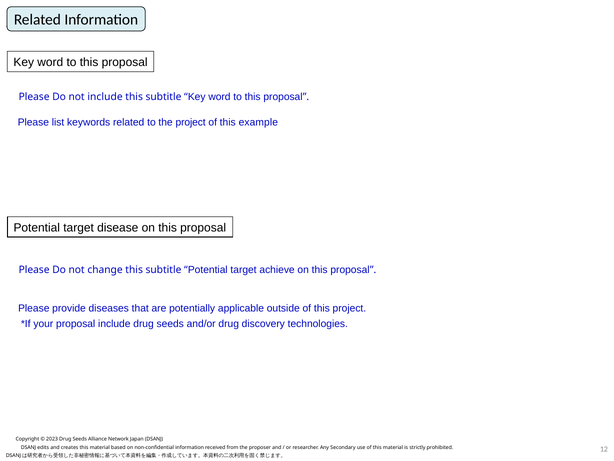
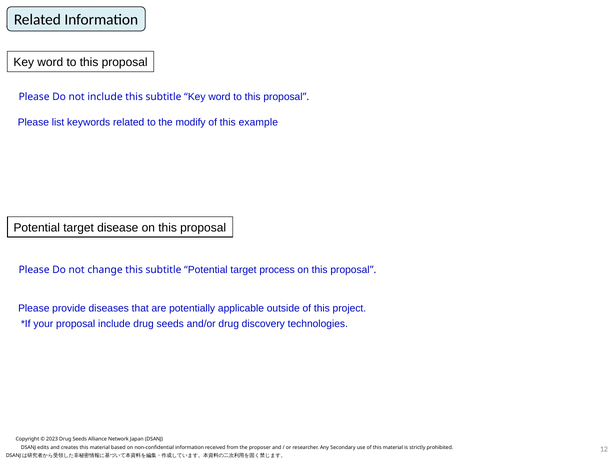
the project: project -> modify
achieve: achieve -> process
